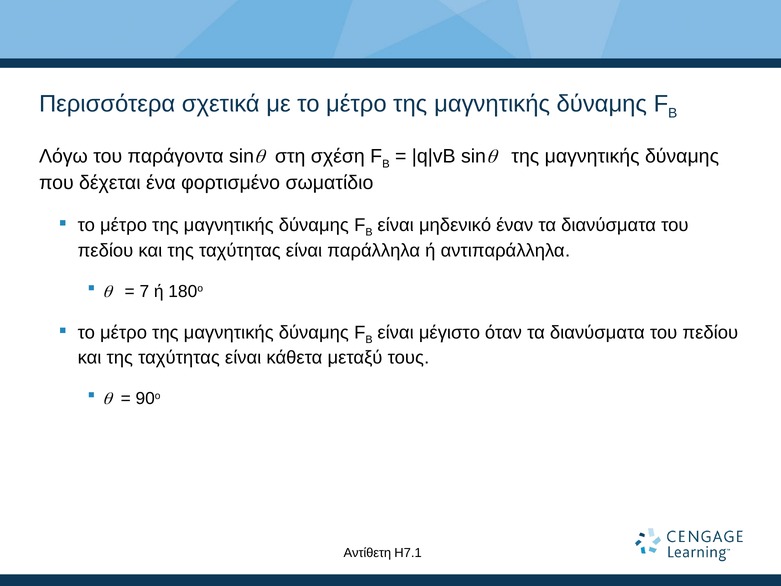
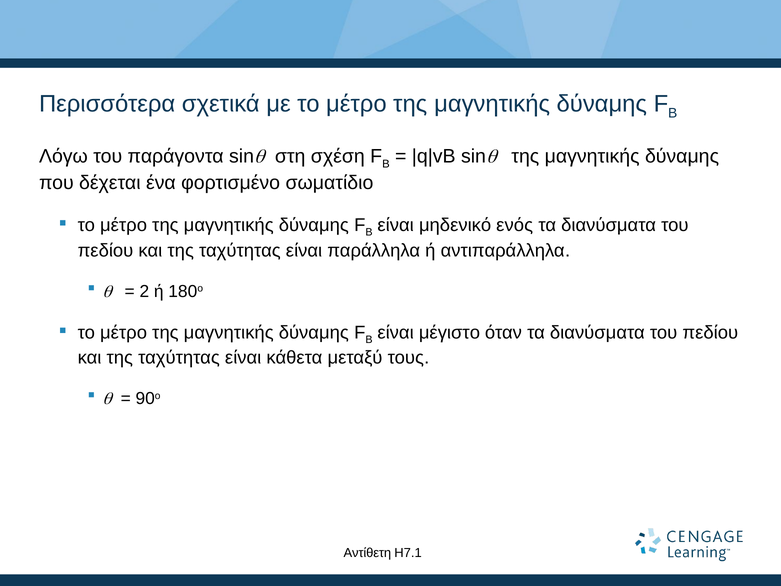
έναν: έναν -> ενός
7: 7 -> 2
